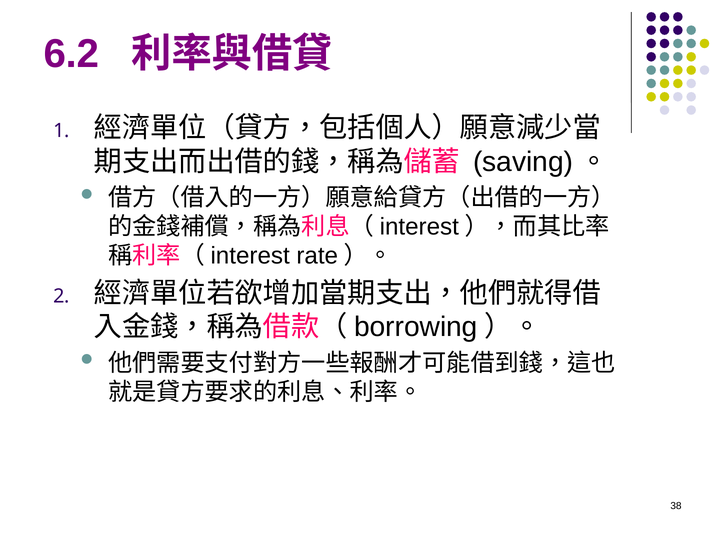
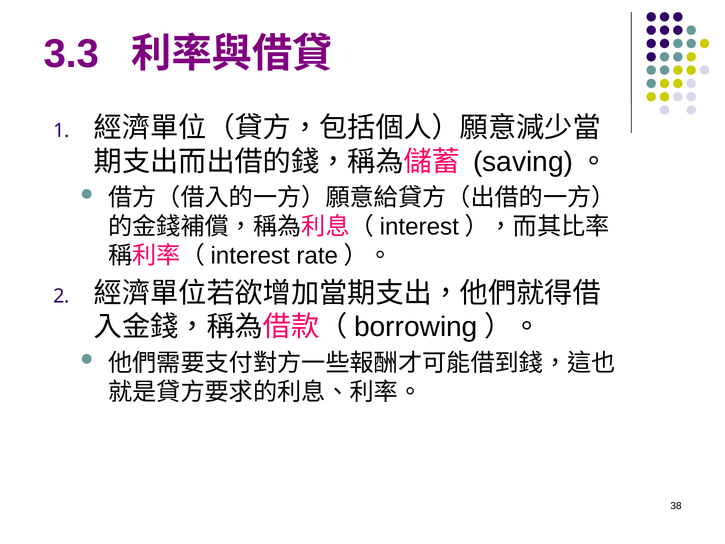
6.2: 6.2 -> 3.3
